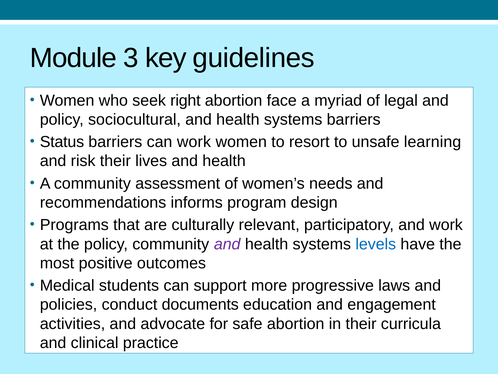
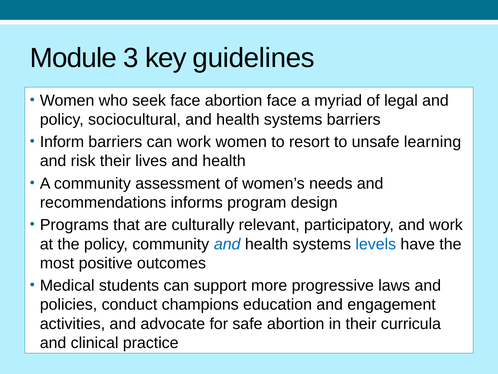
seek right: right -> face
Status: Status -> Inform
and at (227, 244) colour: purple -> blue
documents: documents -> champions
